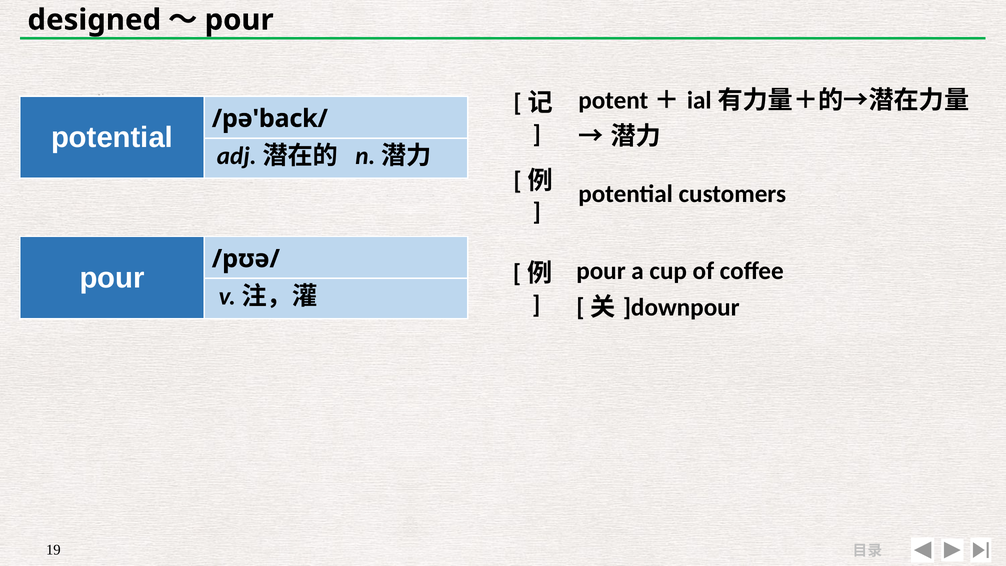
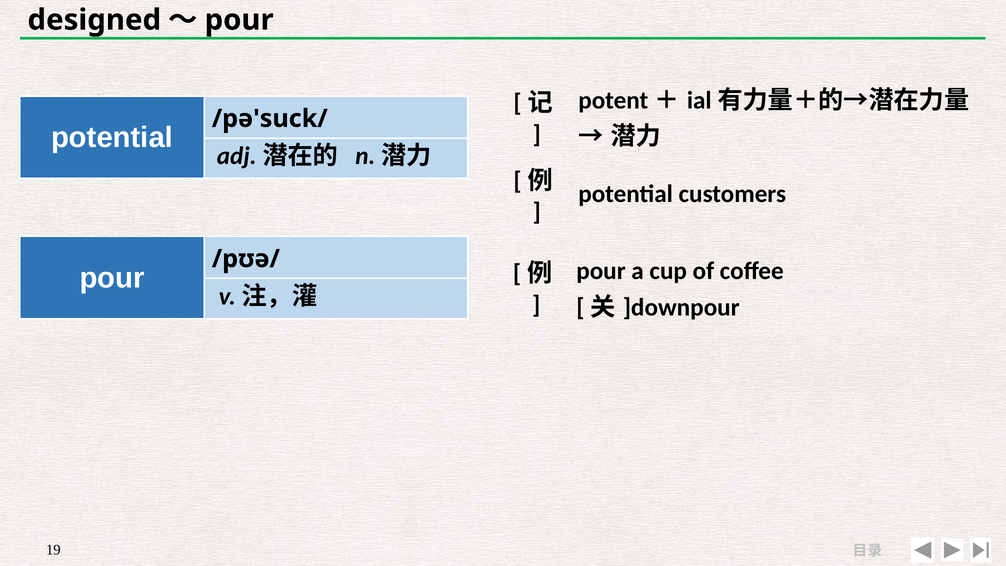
/pə'back/: /pə'back/ -> /pə'suck/
